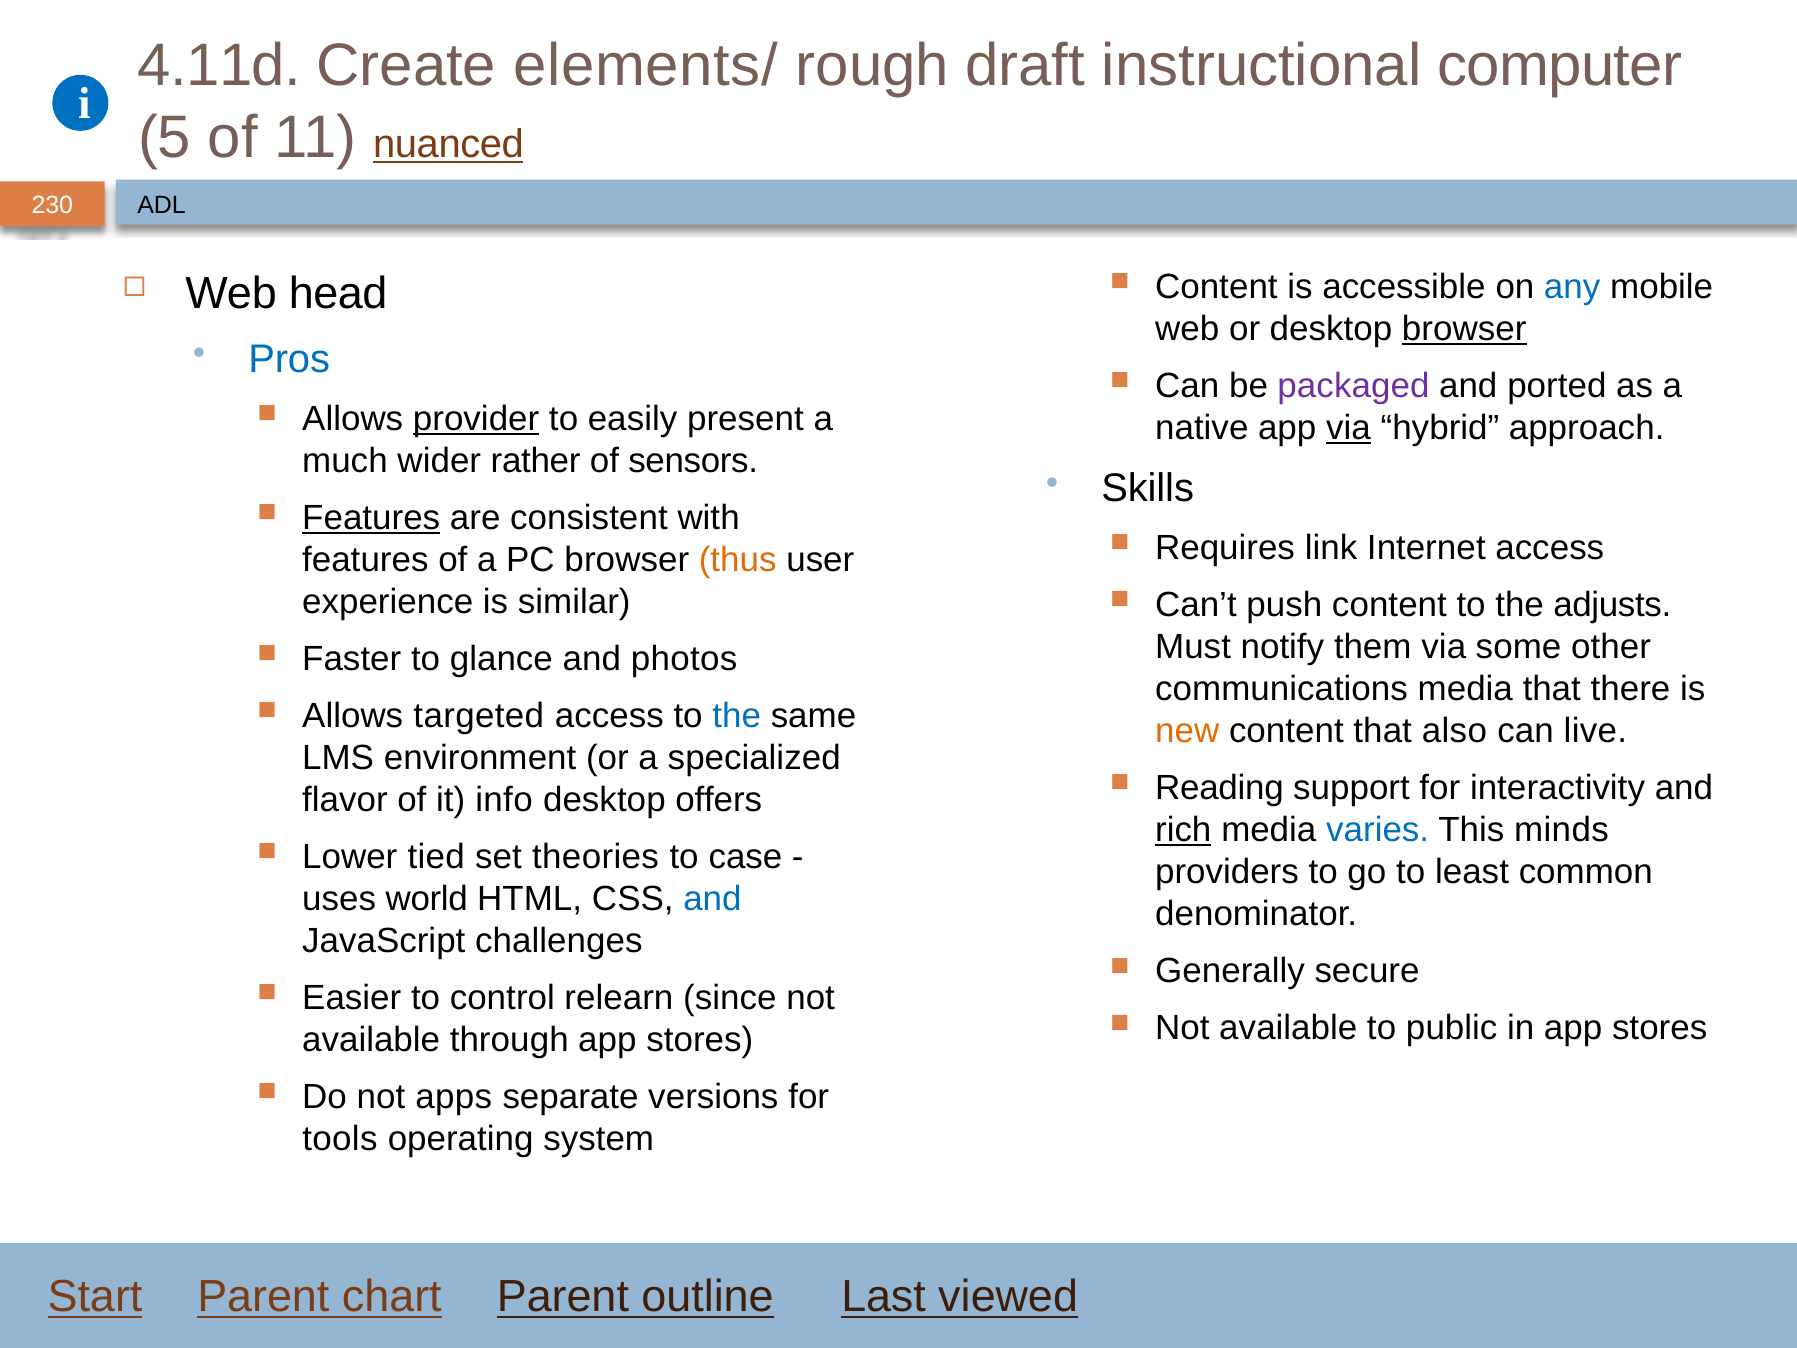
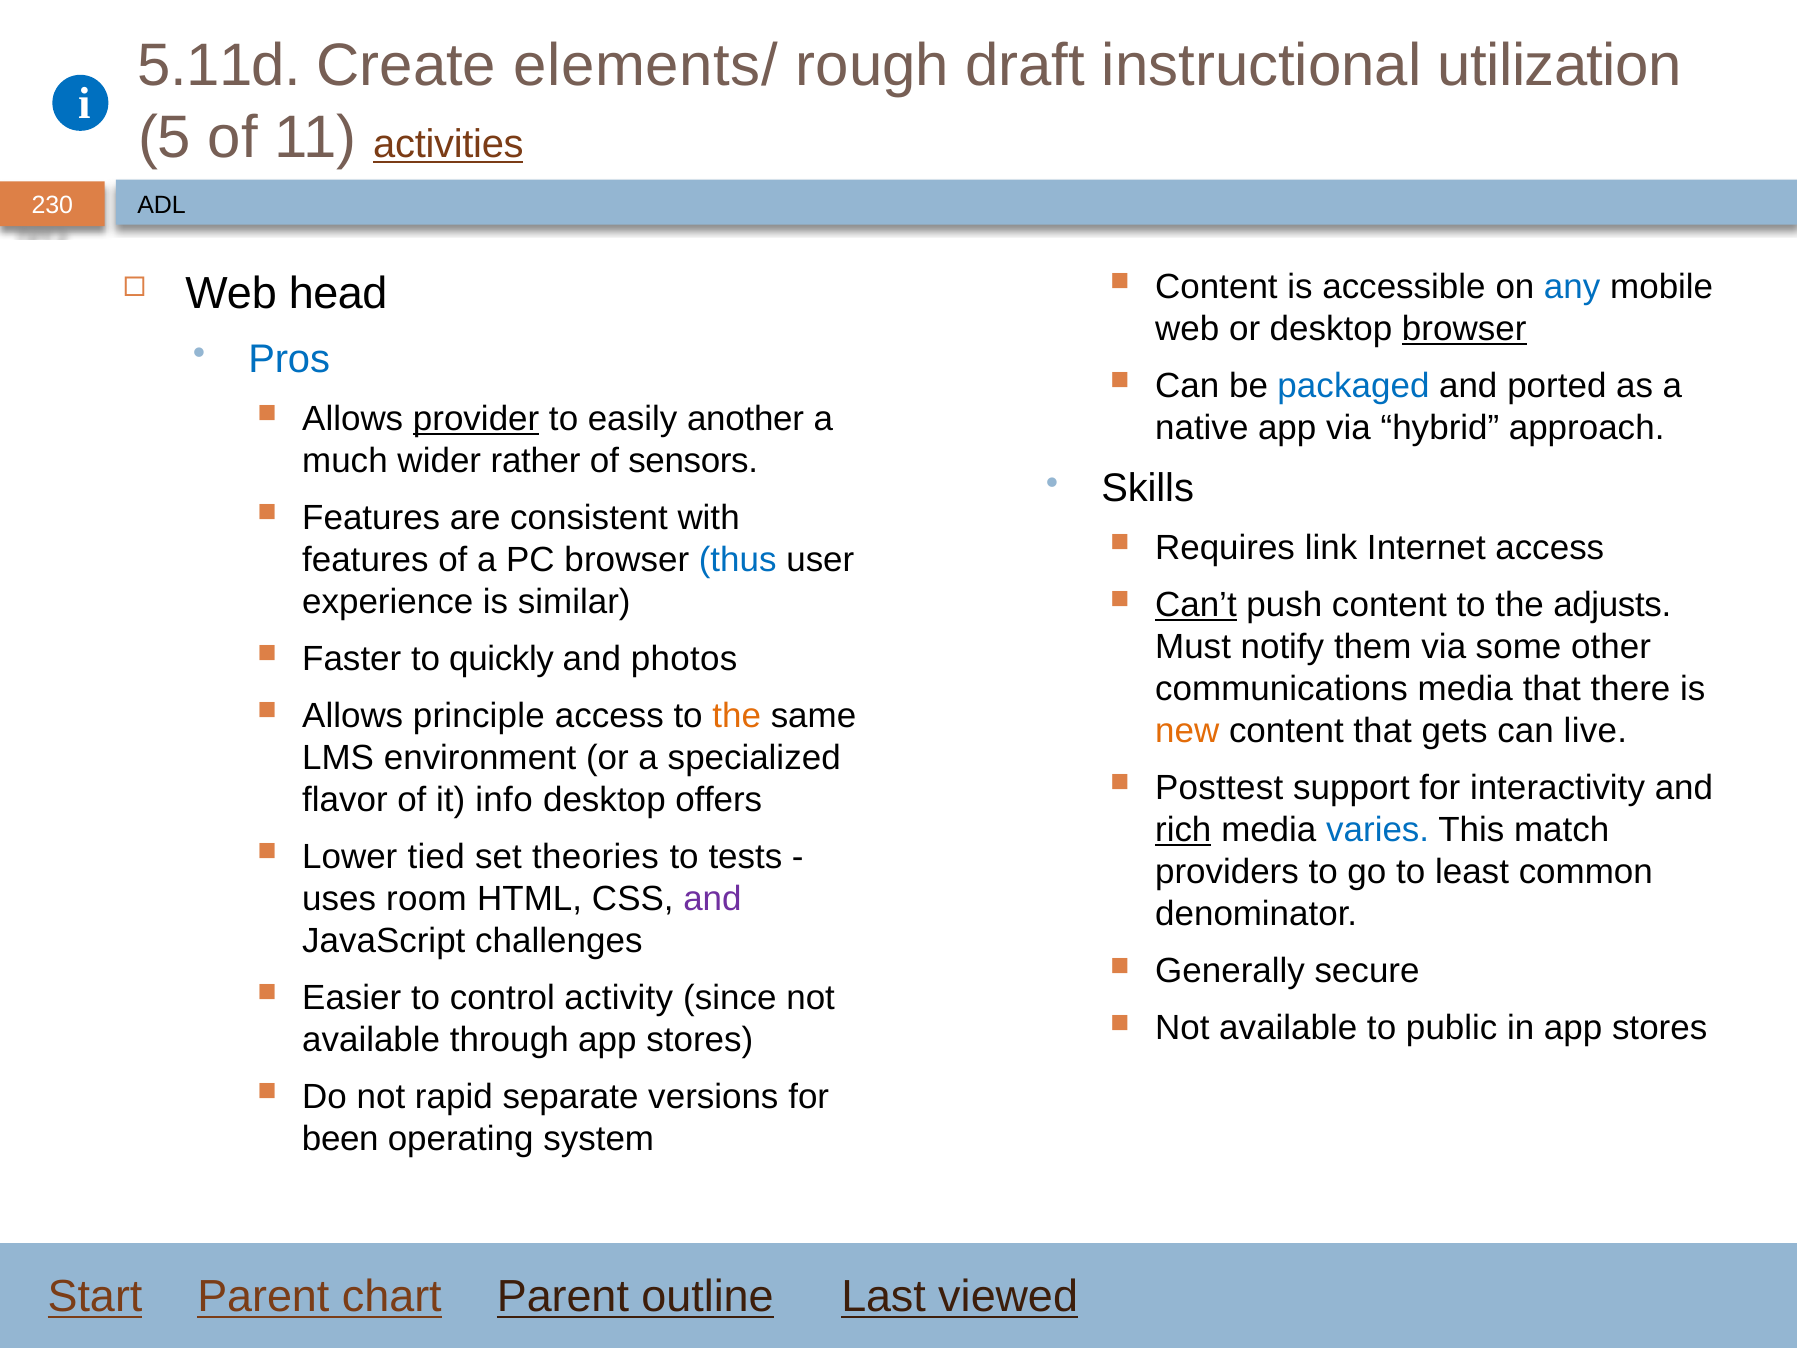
4.11d: 4.11d -> 5.11d
computer: computer -> utilization
nuanced: nuanced -> activities
packaged colour: purple -> blue
present: present -> another
via at (1348, 428) underline: present -> none
Features at (371, 518) underline: present -> none
thus colour: orange -> blue
Can’t underline: none -> present
glance: glance -> quickly
targeted: targeted -> principle
the at (737, 716) colour: blue -> orange
also: also -> gets
Reading: Reading -> Posttest
minds: minds -> match
case: case -> tests
world: world -> room
and at (712, 899) colour: blue -> purple
relearn: relearn -> activity
apps: apps -> rapid
tools: tools -> been
